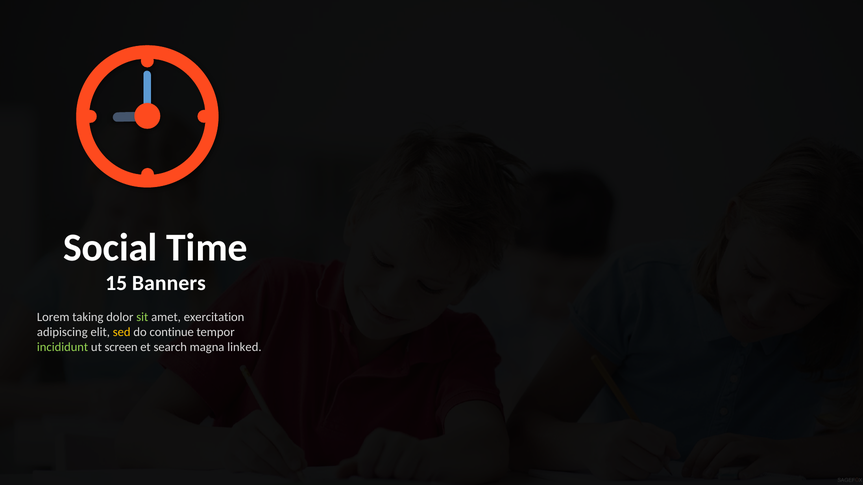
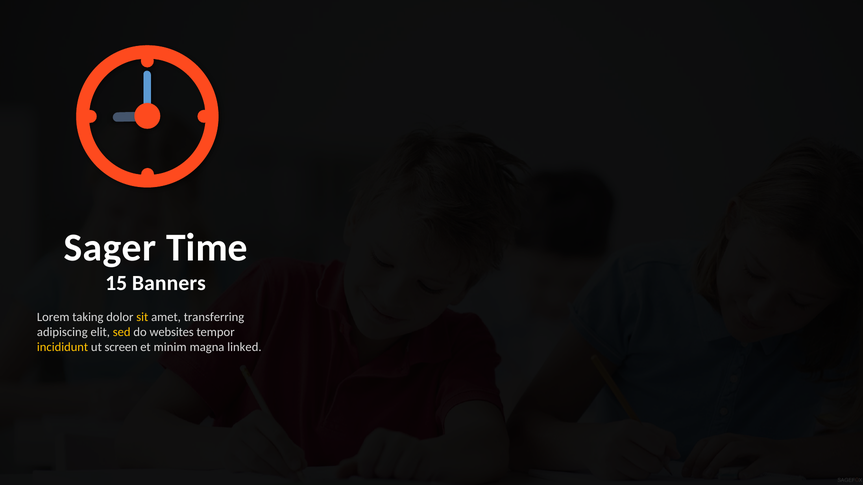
Social: Social -> Sager
sit colour: light green -> yellow
exercitation: exercitation -> transferring
continue: continue -> websites
incididunt colour: light green -> yellow
search: search -> minim
